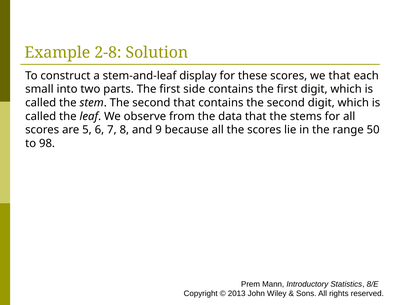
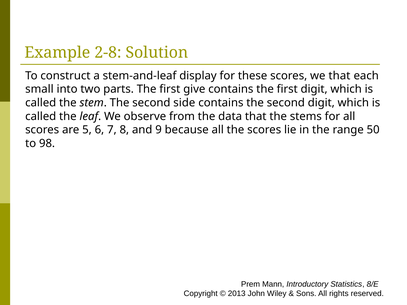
side: side -> give
second that: that -> side
